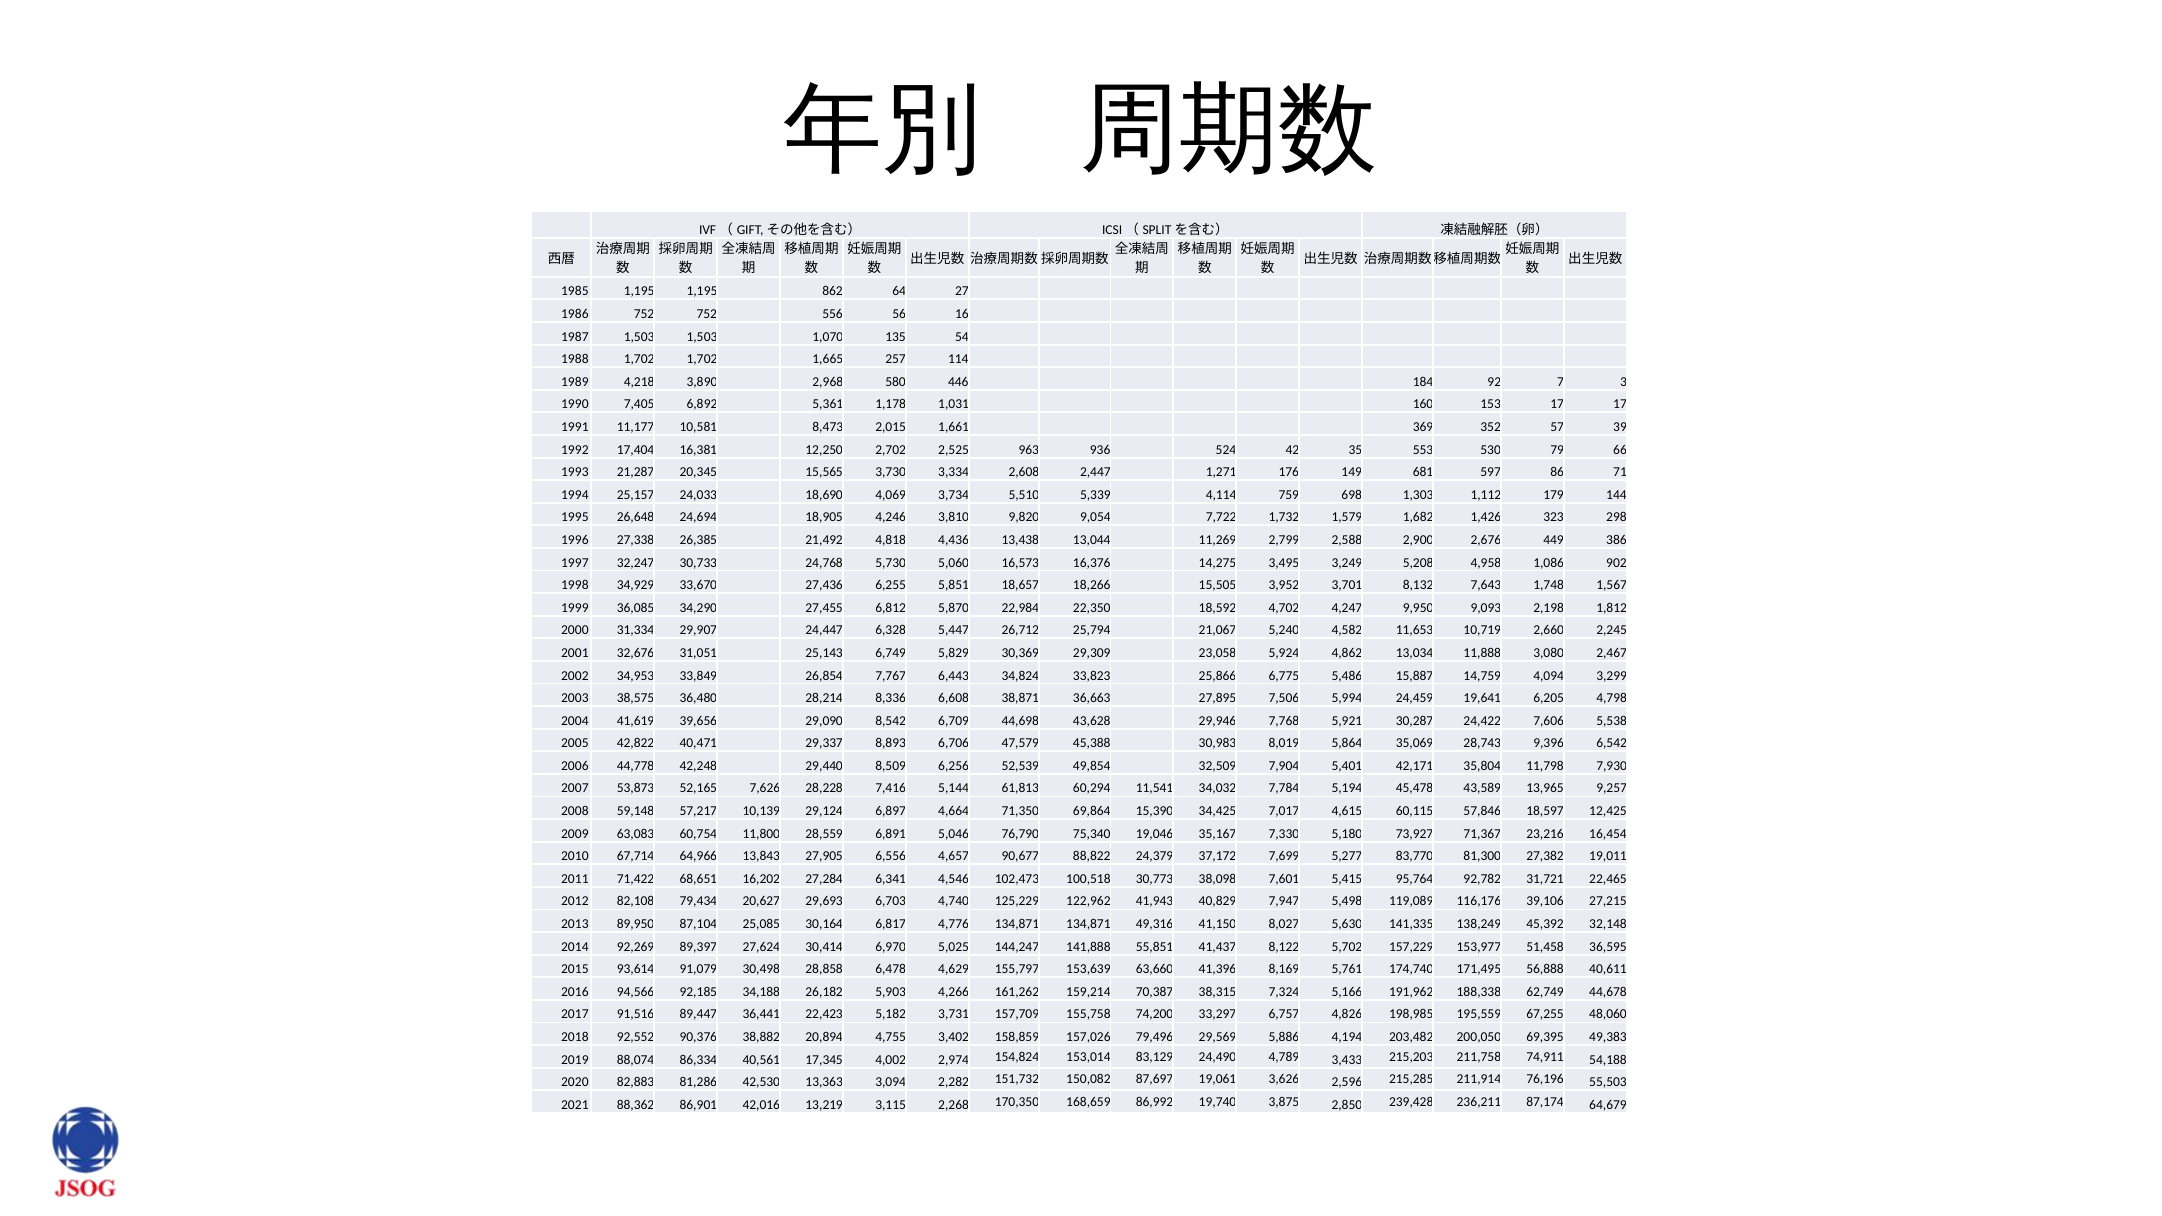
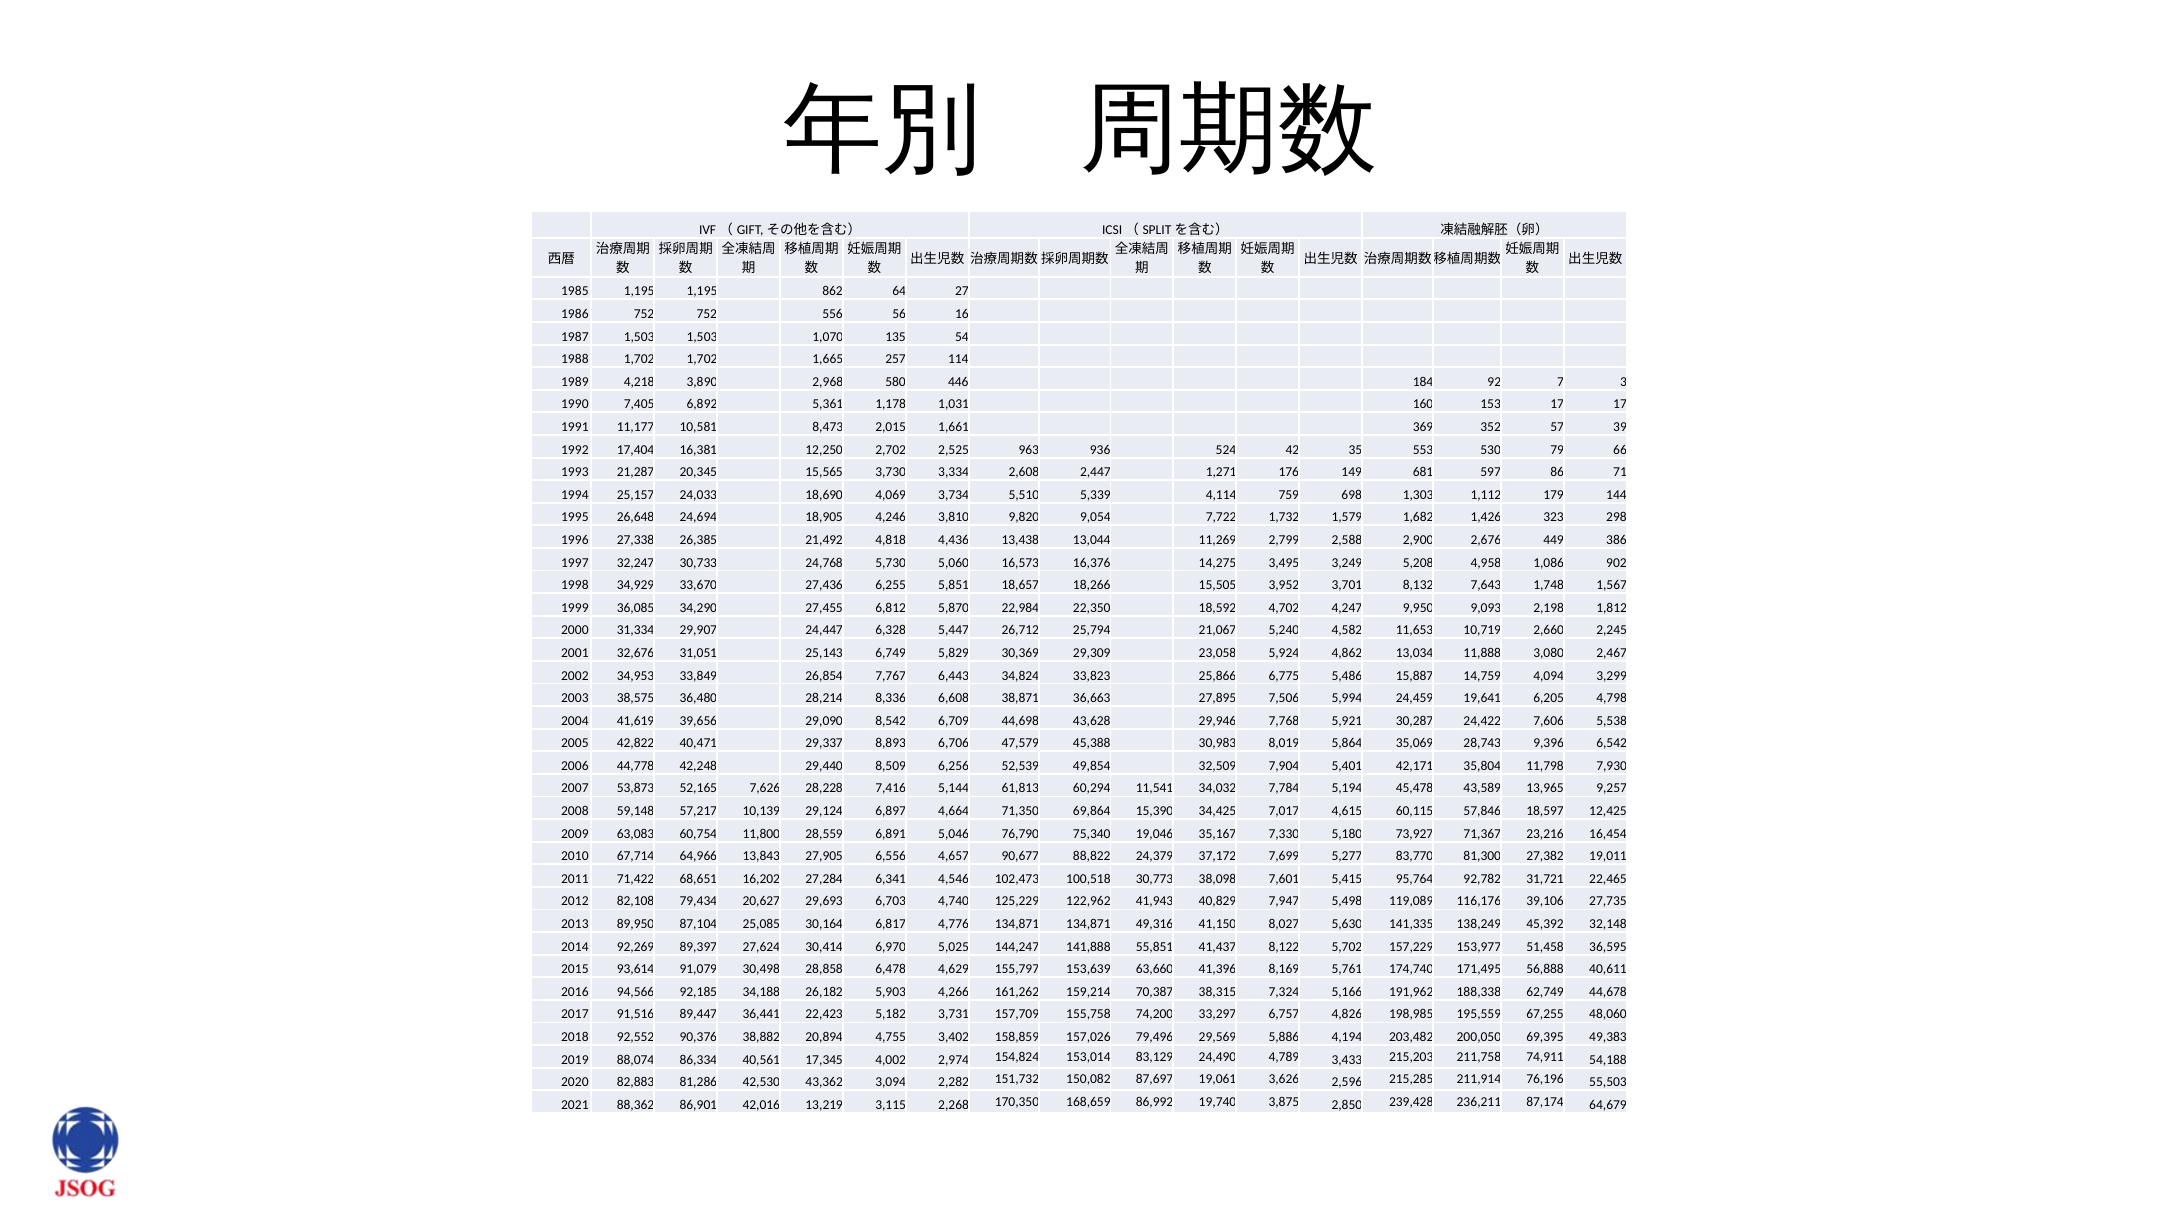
27,215: 27,215 -> 27,735
13,363: 13,363 -> 43,362
